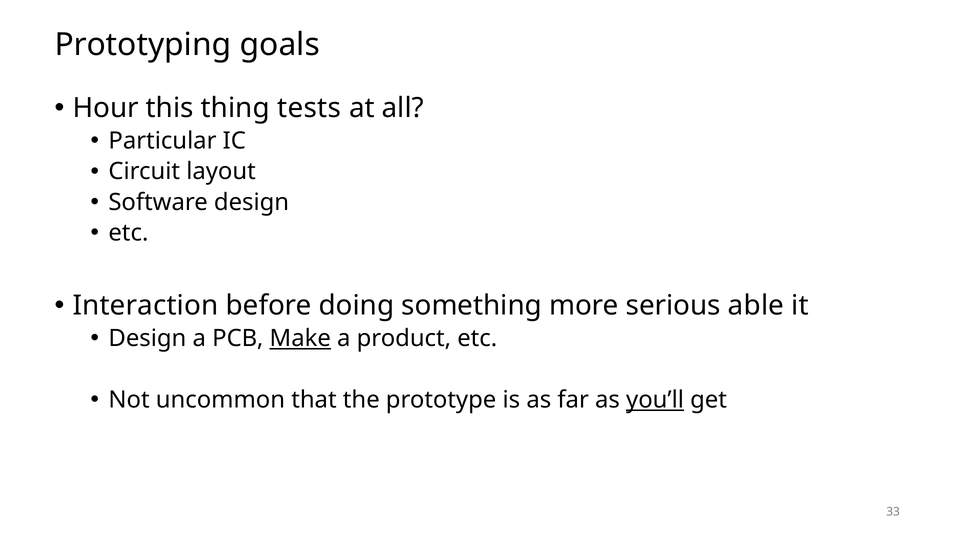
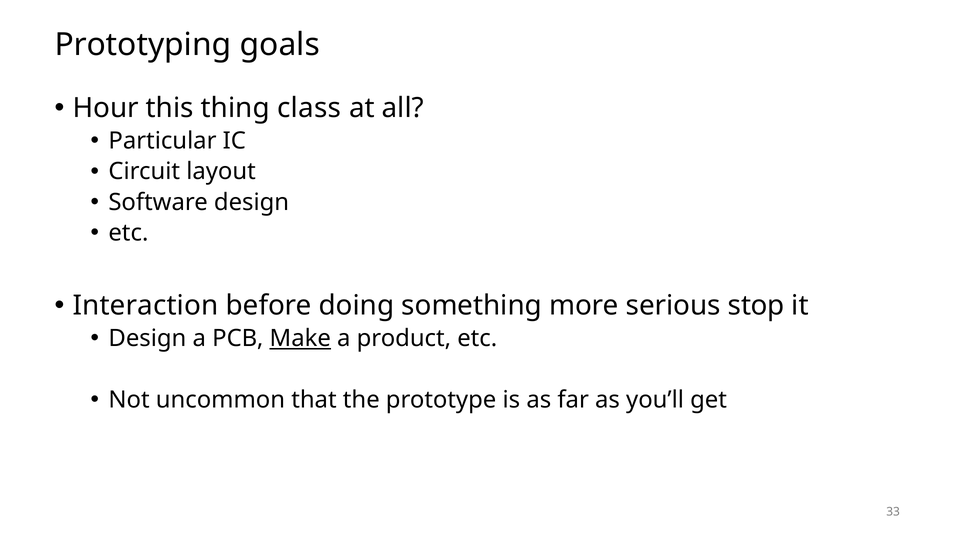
tests: tests -> class
able: able -> stop
you’ll underline: present -> none
